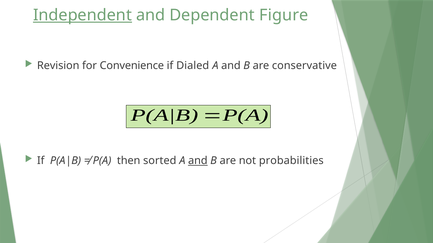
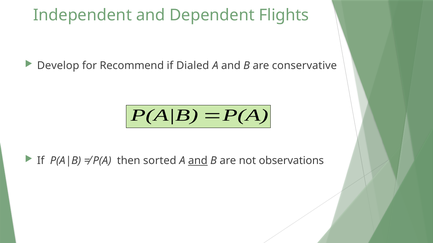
Independent underline: present -> none
Figure: Figure -> Flights
Revision: Revision -> Develop
Convenience: Convenience -> Recommend
probabilities: probabilities -> observations
